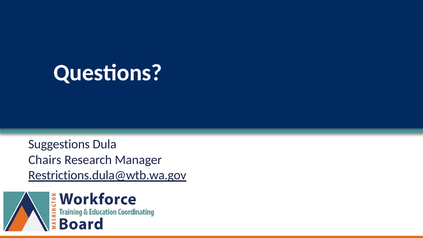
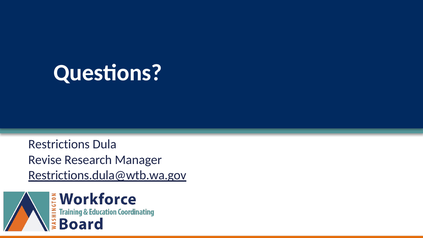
Suggestions: Suggestions -> Restrictions
Chairs: Chairs -> Revise
